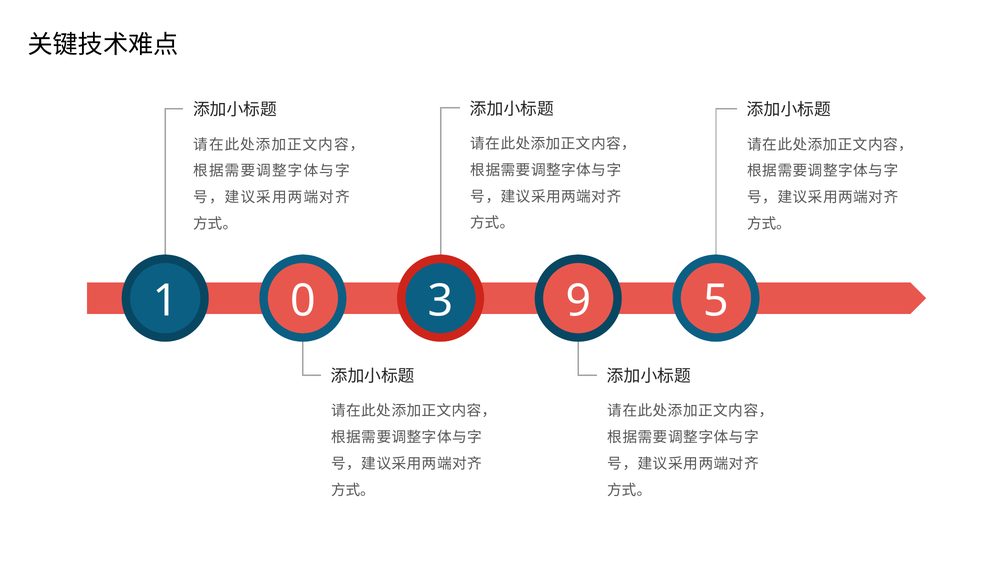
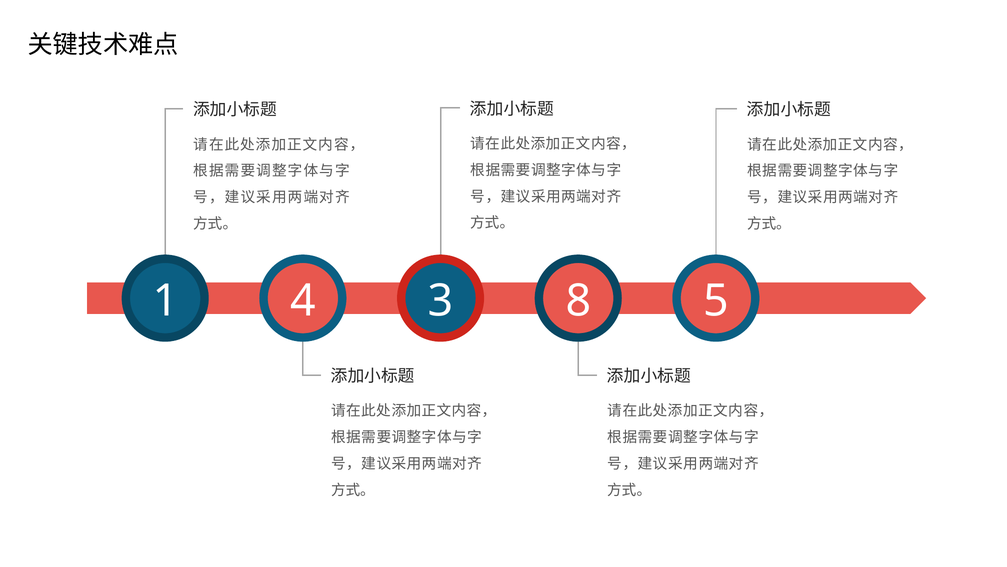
0: 0 -> 4
9: 9 -> 8
